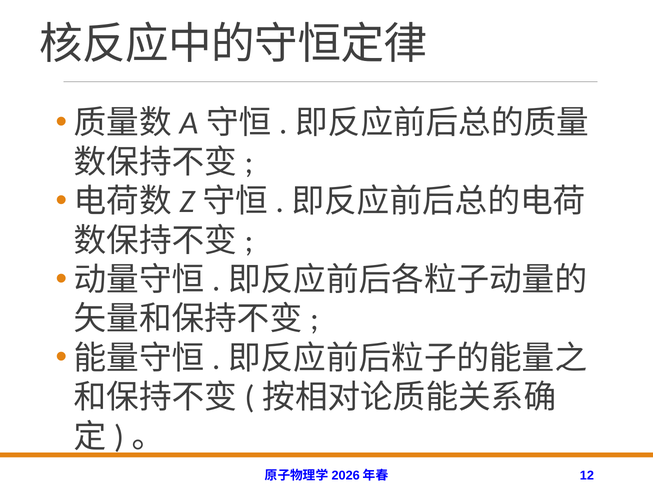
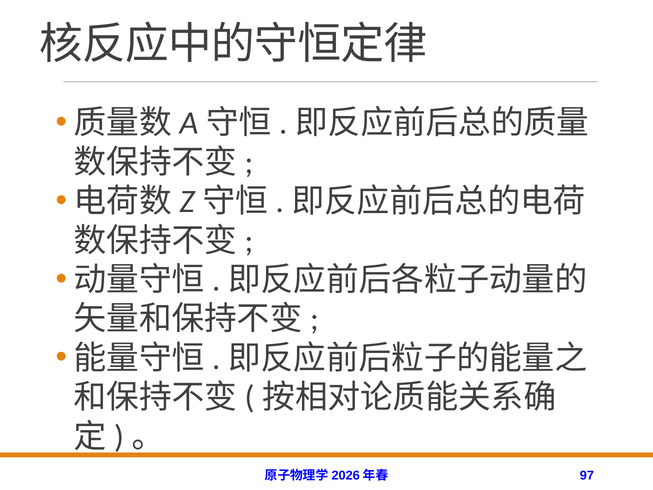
12: 12 -> 97
